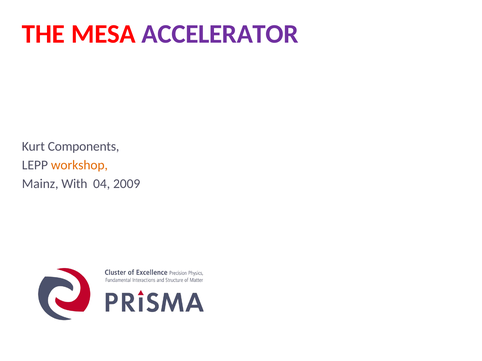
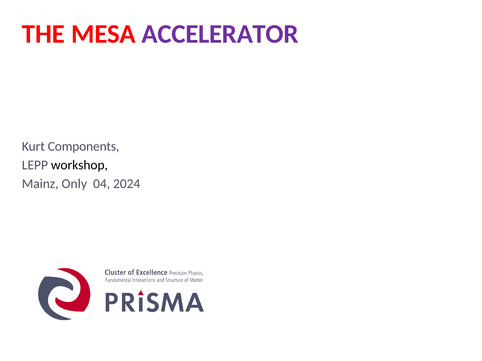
workshop colour: orange -> black
With: With -> Only
2009: 2009 -> 2024
